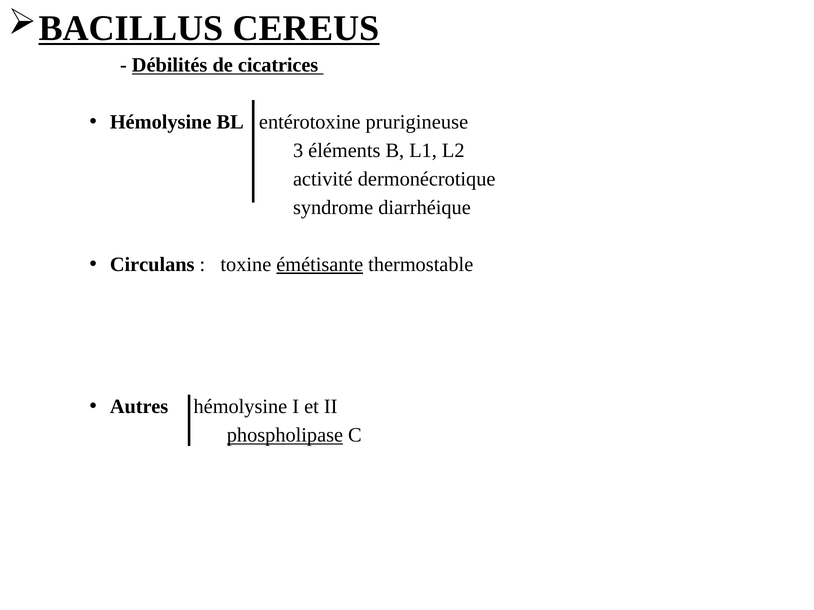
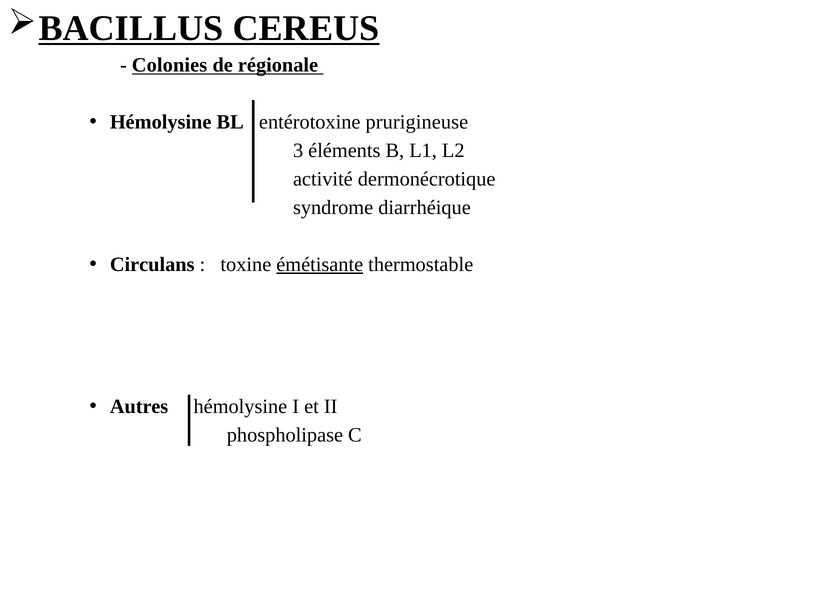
Débilités: Débilités -> Colonies
cicatrices: cicatrices -> régionale
phospholipase underline: present -> none
